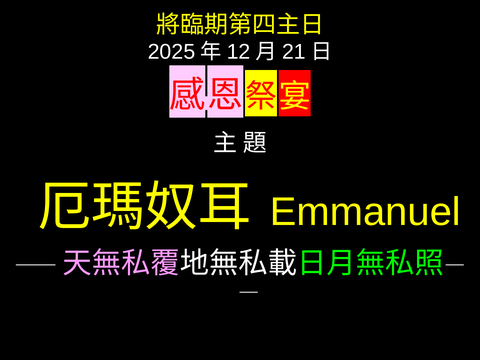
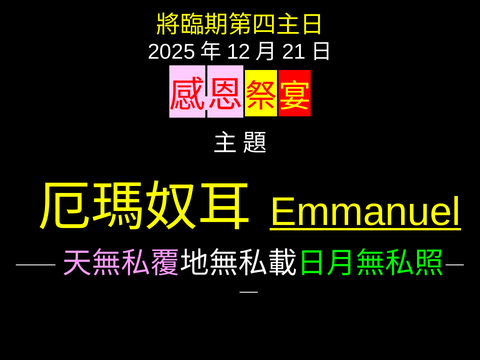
Emmanuel underline: none -> present
